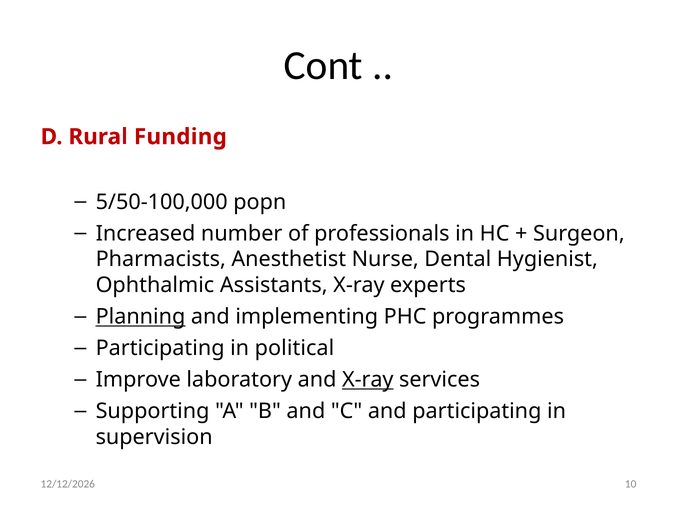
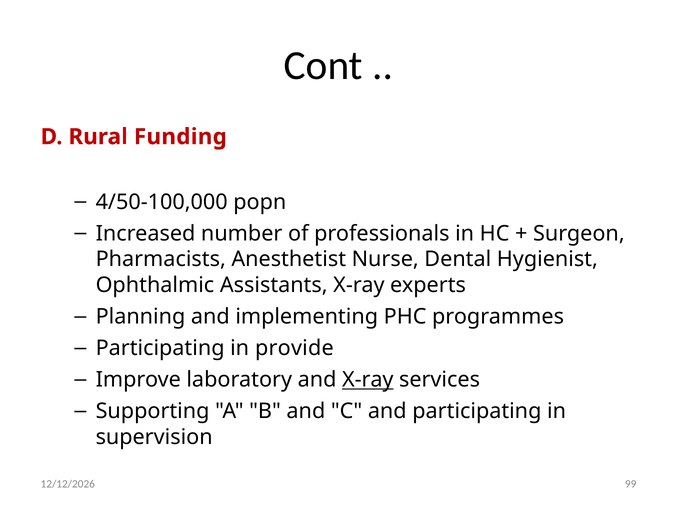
5/50-100,000: 5/50-100,000 -> 4/50-100,000
Planning underline: present -> none
political: political -> provide
10: 10 -> 99
